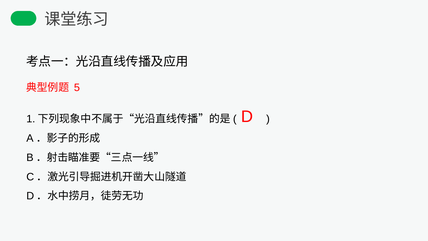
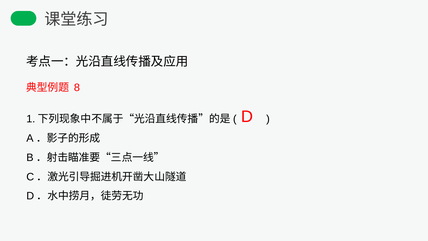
5: 5 -> 8
